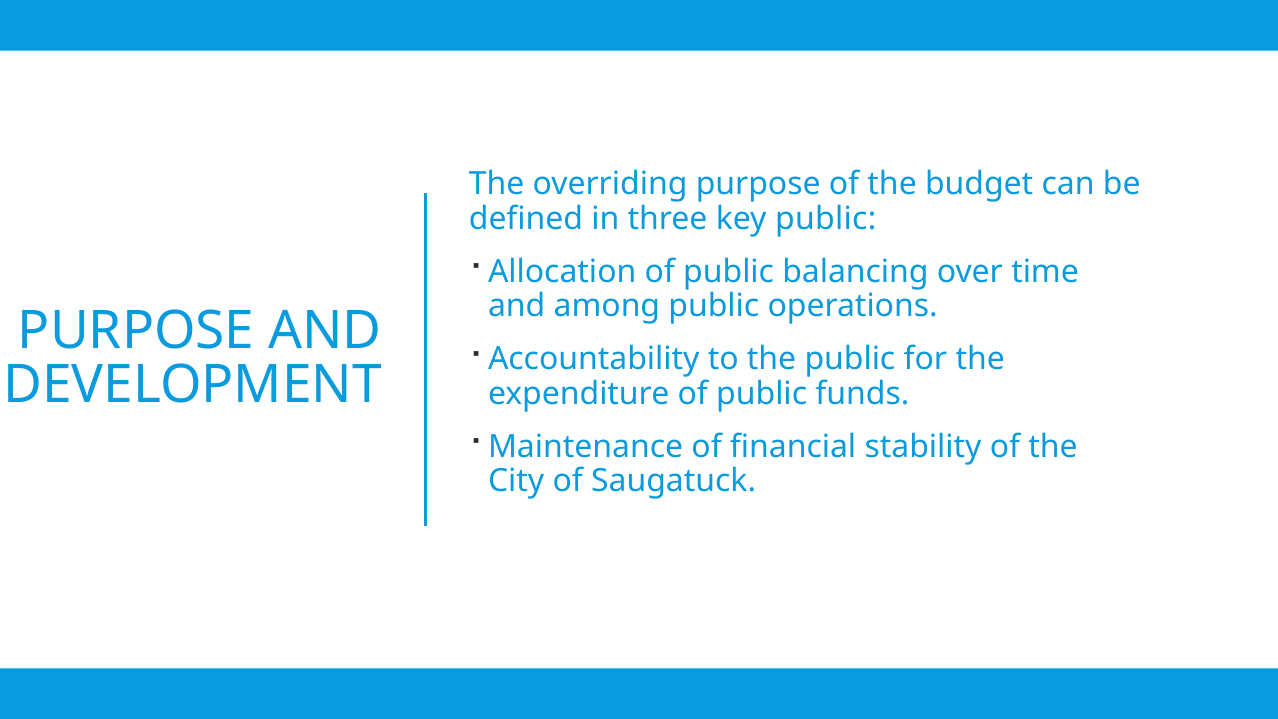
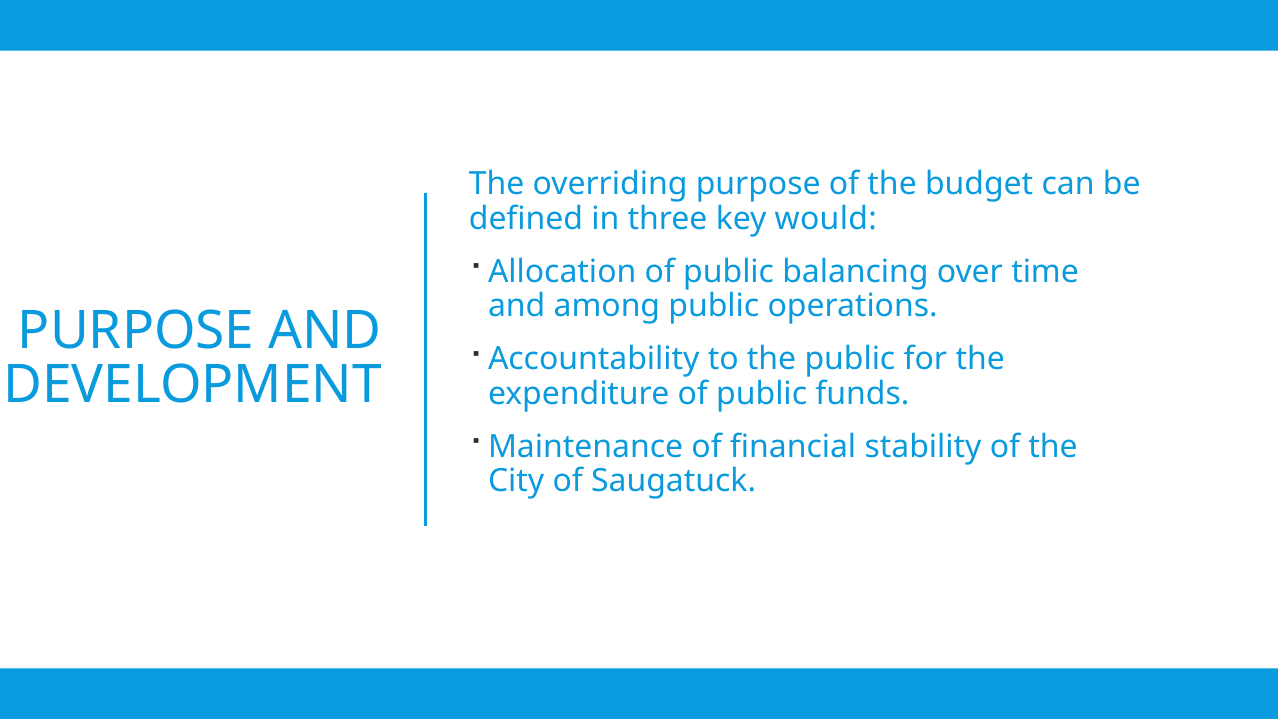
key public: public -> would
